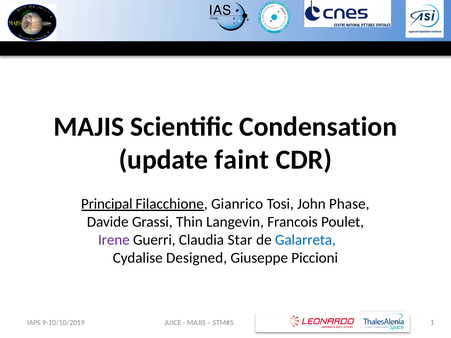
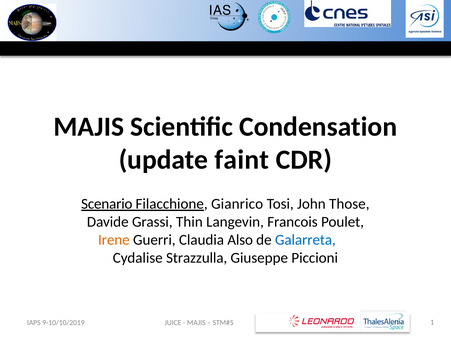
Principal: Principal -> Scenario
Phase: Phase -> Those
Irene colour: purple -> orange
Star: Star -> Also
Designed: Designed -> Strazzulla
